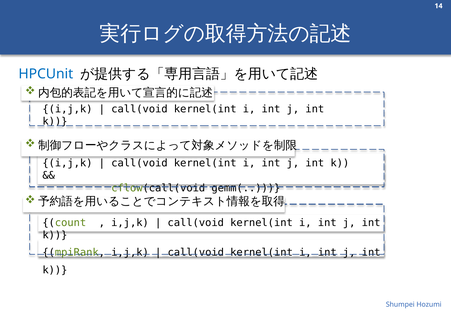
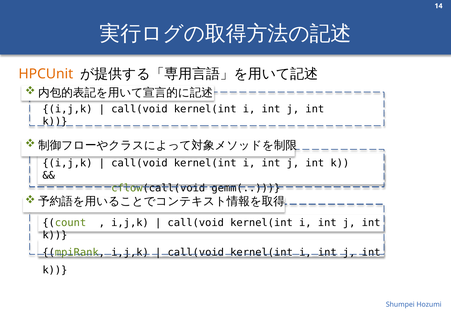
HPCUnit colour: blue -> orange
